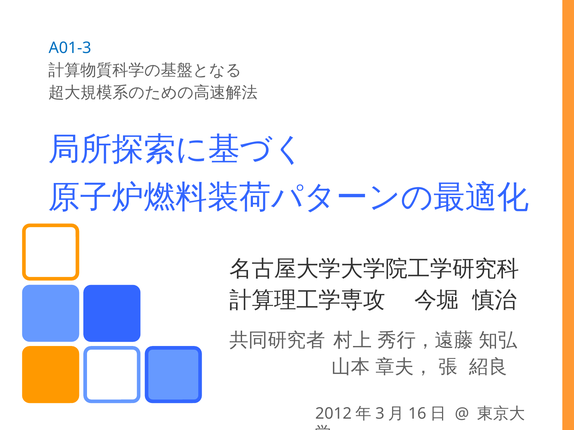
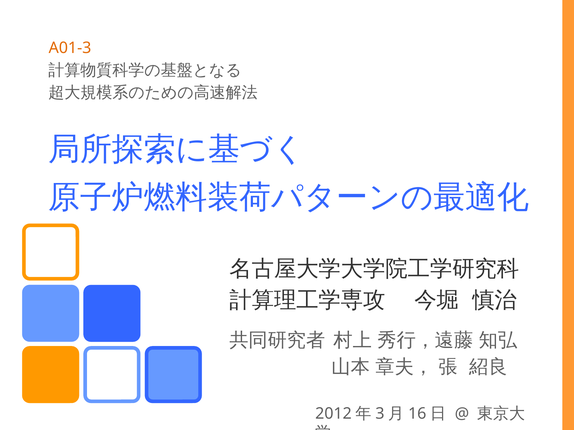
A01-3 colour: blue -> orange
